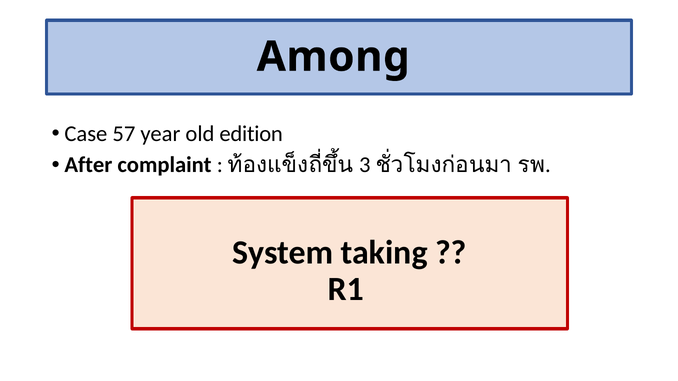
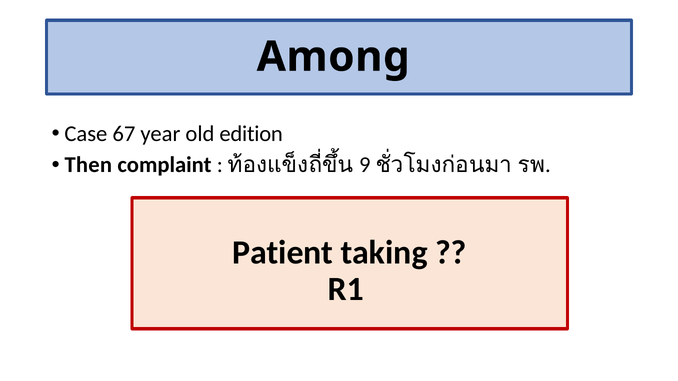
57: 57 -> 67
After: After -> Then
3: 3 -> 9
System: System -> Patient
